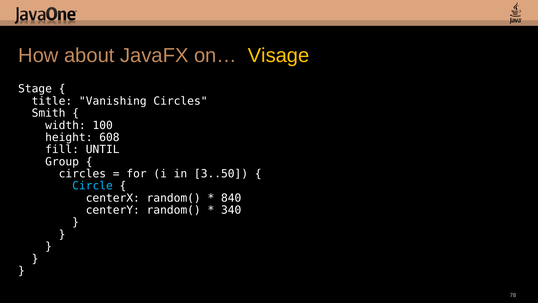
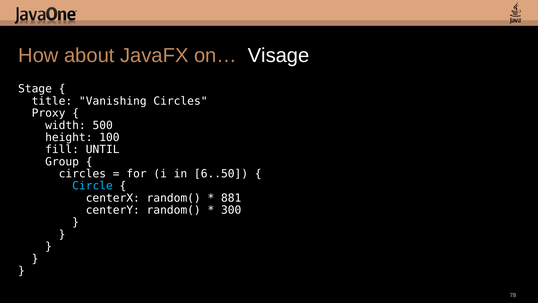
Visage colour: yellow -> white
Smith: Smith -> Proxy
100: 100 -> 500
608: 608 -> 100
3..50: 3..50 -> 6..50
840: 840 -> 881
340: 340 -> 300
